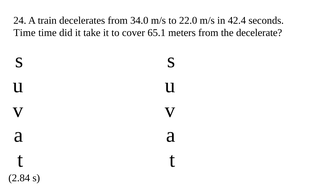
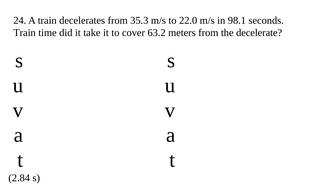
34.0: 34.0 -> 35.3
42.4: 42.4 -> 98.1
Time at (24, 33): Time -> Train
65.1: 65.1 -> 63.2
